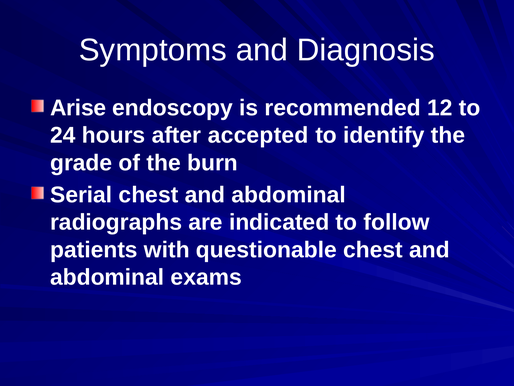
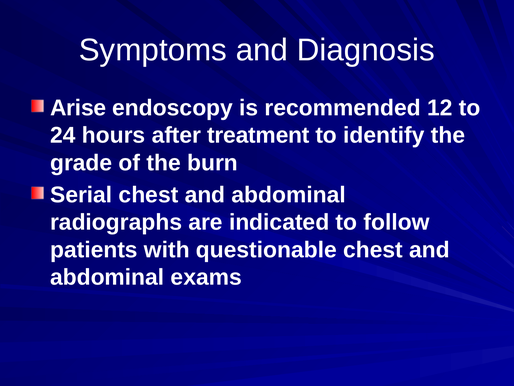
accepted: accepted -> treatment
